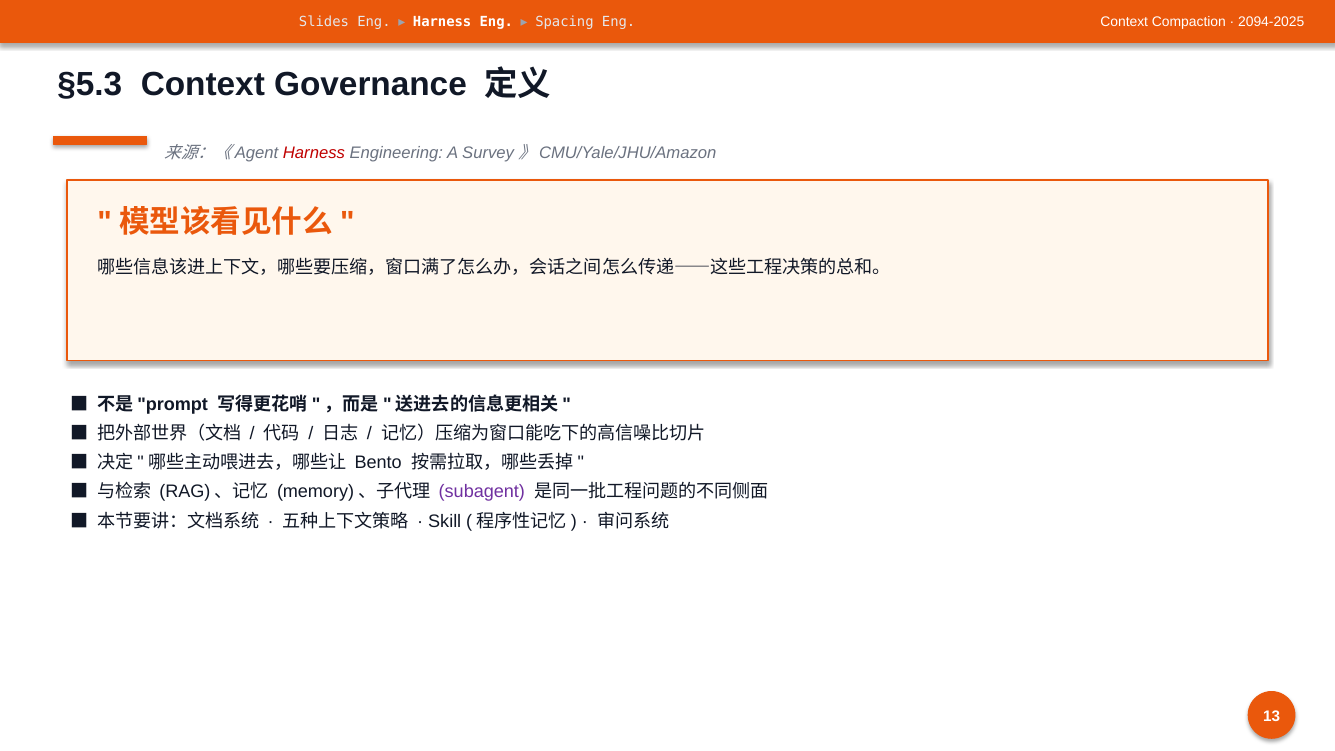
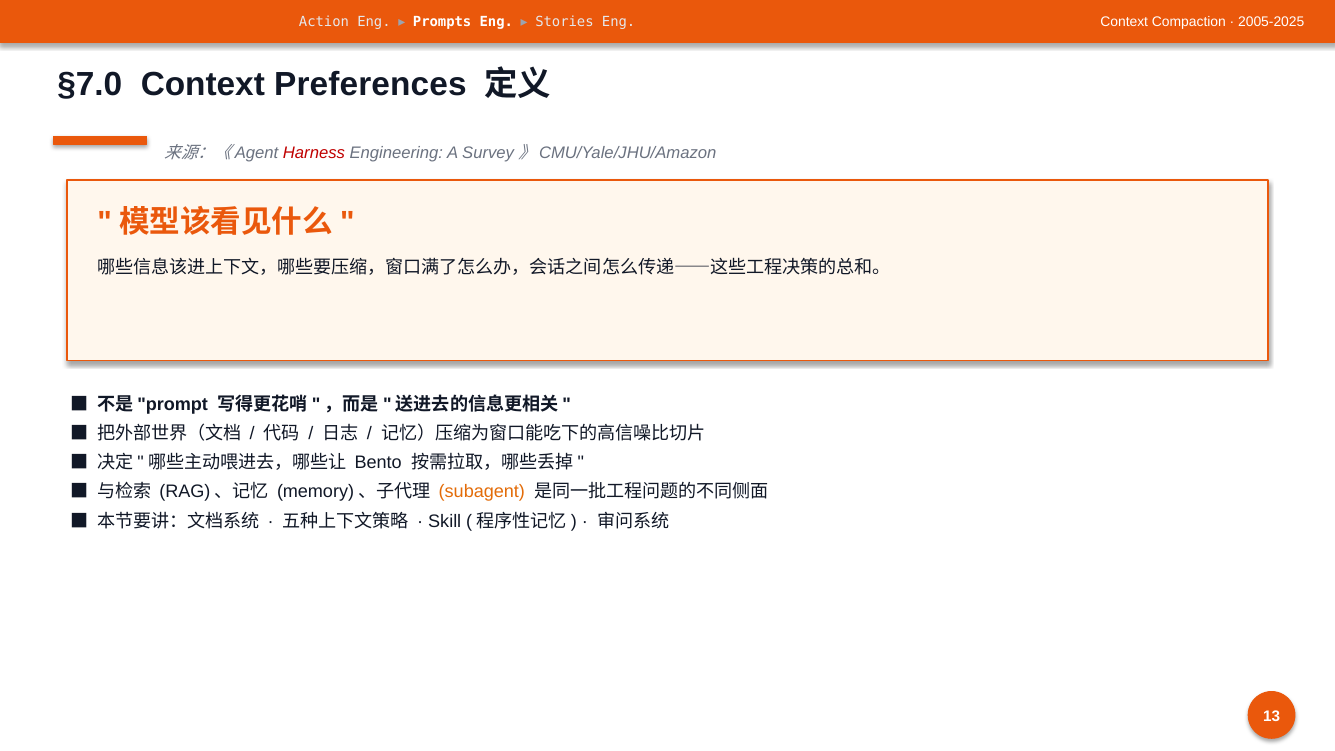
Slides: Slides -> Action
Harness at (442, 22): Harness -> Prompts
Spacing: Spacing -> Stories
2094-2025: 2094-2025 -> 2005-2025
§5.3: §5.3 -> §7.0
Governance: Governance -> Preferences
subagent colour: purple -> orange
